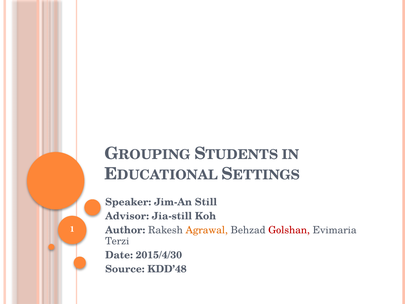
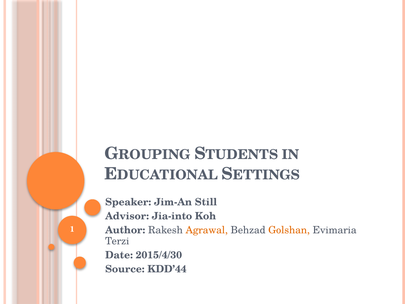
Jia-still: Jia-still -> Jia-into
Golshan colour: red -> orange
KDD’48: KDD’48 -> KDD’44
